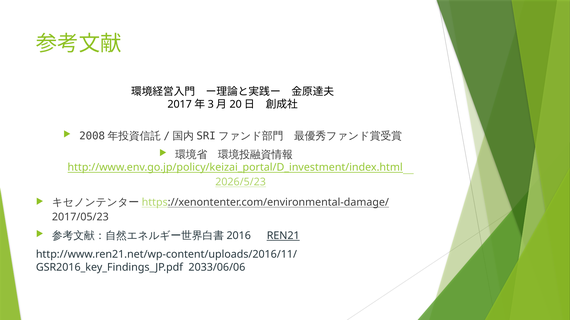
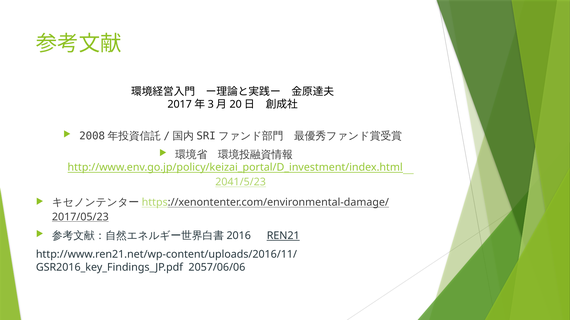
2026/5/23: 2026/5/23 -> 2041/5/23
2017/05/23 underline: none -> present
2033/06/06: 2033/06/06 -> 2057/06/06
